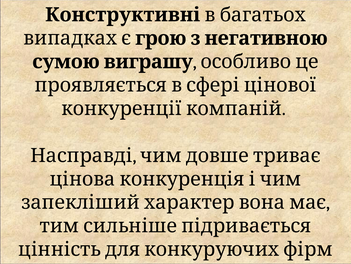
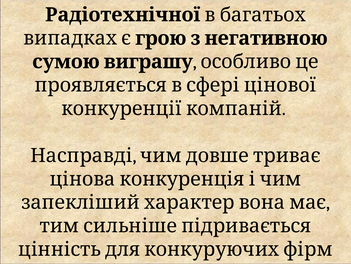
Конструктивні: Конструктивні -> Радіотехнічної
